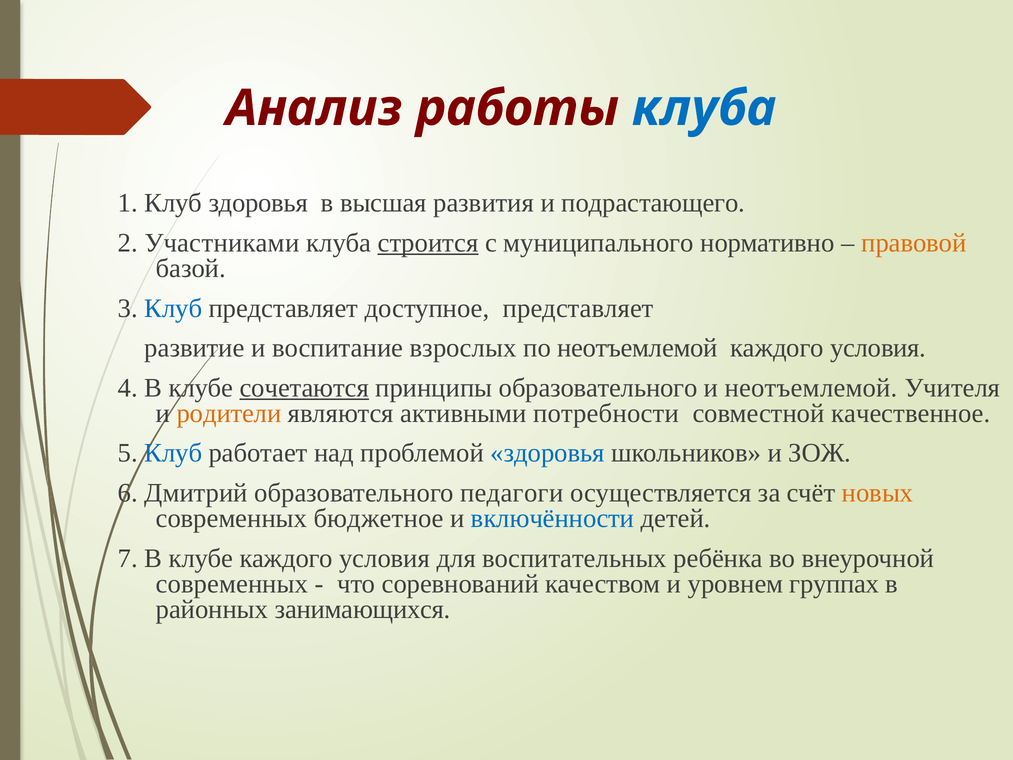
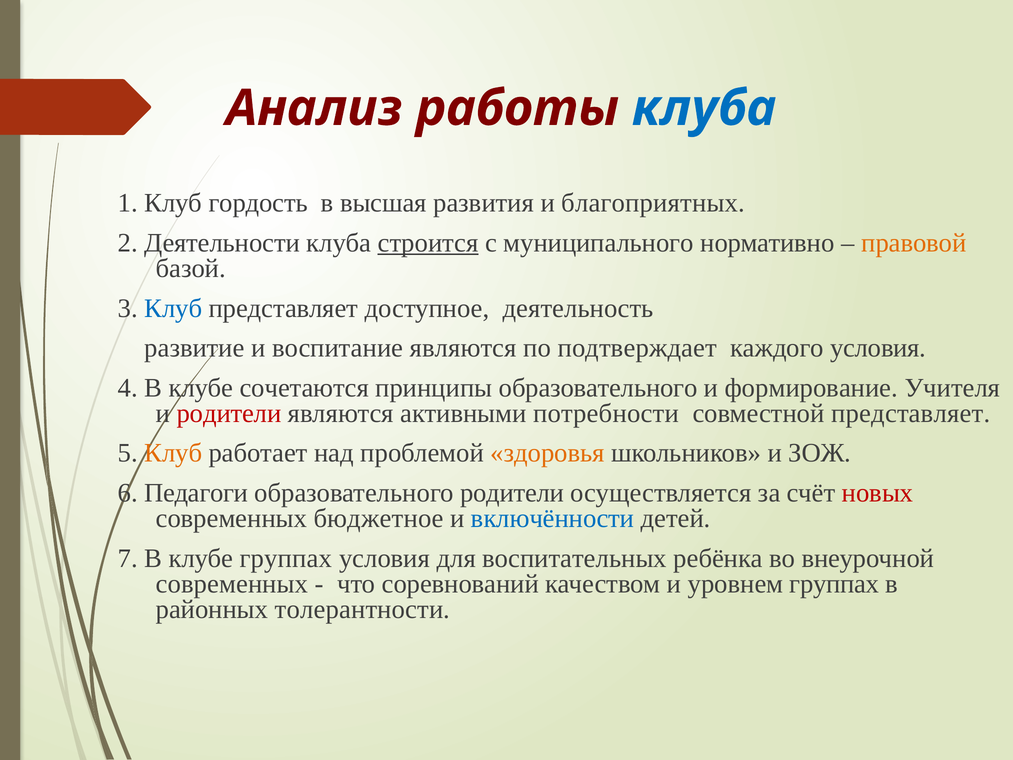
Клуб здоровья: здоровья -> гордость
подрастающего: подрастающего -> благоприятных
Участниками: Участниками -> Деятельности
доступное представляет: представляет -> деятельность
воспитание взрослых: взрослых -> являются
по неотъемлемой: неотъемлемой -> подтверждает
сочетаются underline: present -> none
и неотъемлемой: неотъемлемой -> формирование
родители at (229, 413) colour: orange -> red
совместной качественное: качественное -> представляет
Клуб at (173, 453) colour: blue -> orange
здоровья at (547, 453) colour: blue -> orange
Дмитрий: Дмитрий -> Педагоги
образовательного педагоги: педагоги -> родители
новых colour: orange -> red
клубе каждого: каждого -> группах
занимающихся: занимающихся -> толерантности
